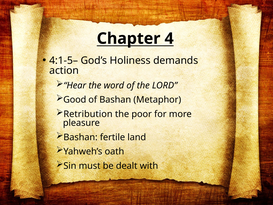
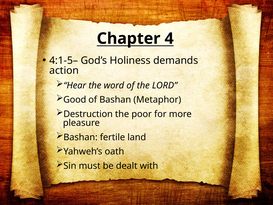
Retribution: Retribution -> Destruction
